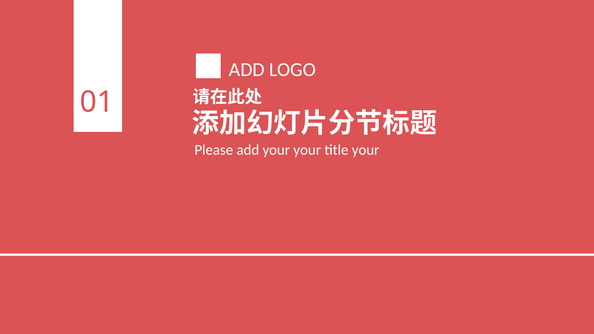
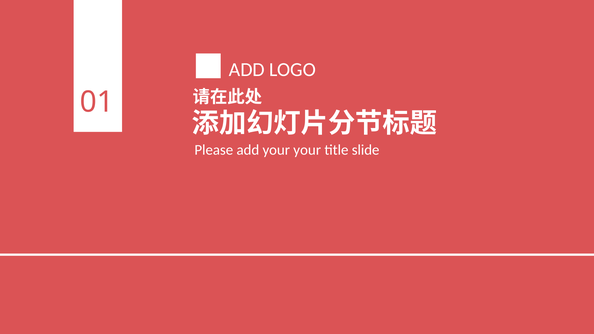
title your: your -> slide
